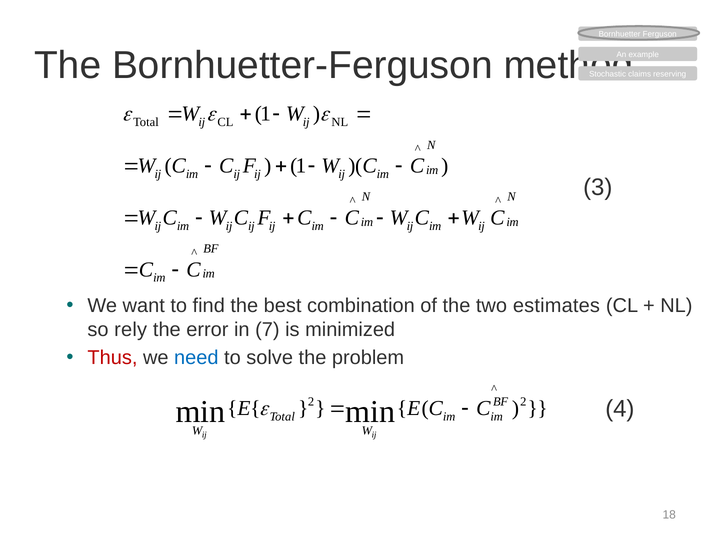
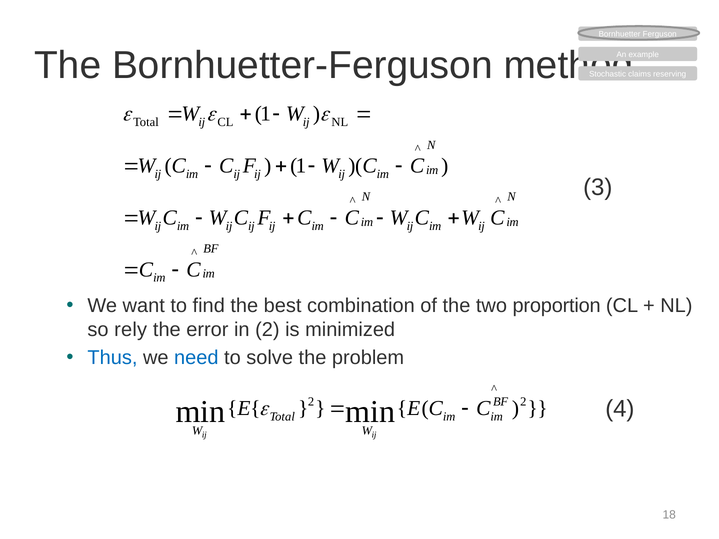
estimates: estimates -> proportion
in 7: 7 -> 2
Thus colour: red -> blue
